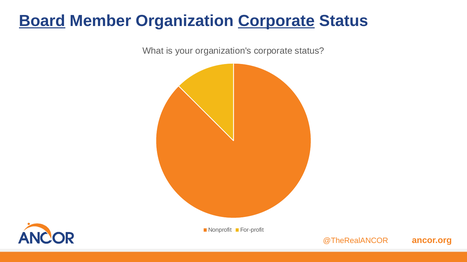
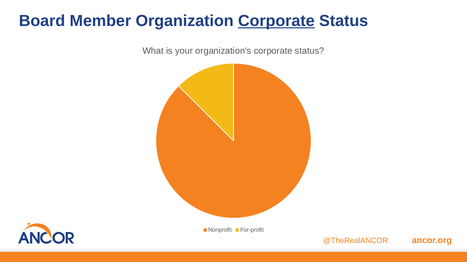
Board underline: present -> none
